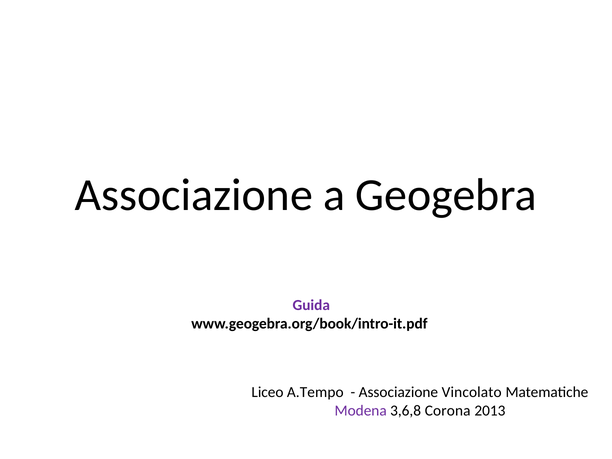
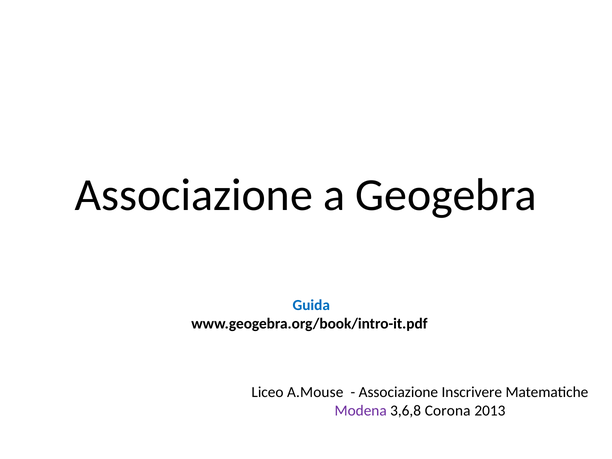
Guida colour: purple -> blue
A.Tempo: A.Tempo -> A.Mouse
Vincolato: Vincolato -> Inscrivere
